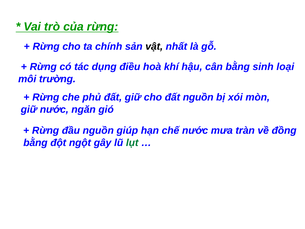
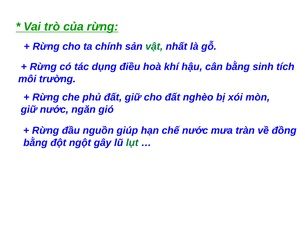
vật colour: black -> green
loại: loại -> tích
đất nguồn: nguồn -> nghèo
